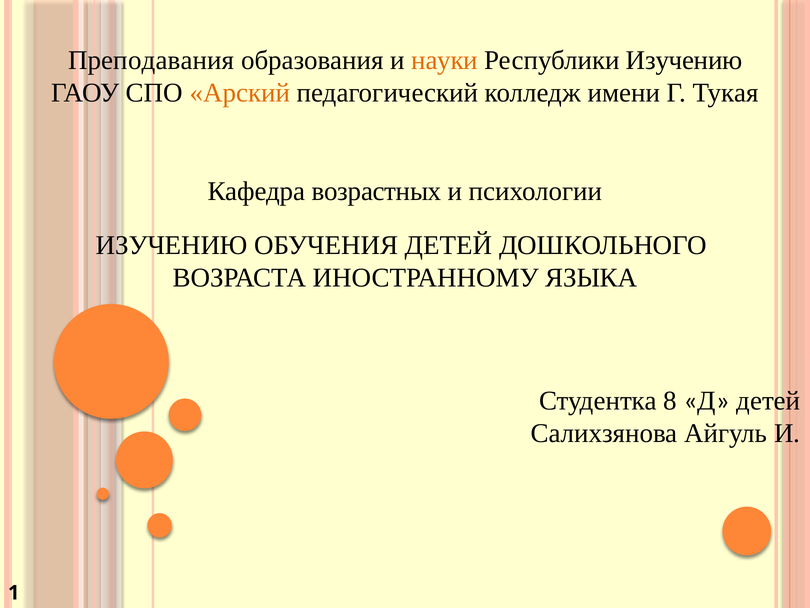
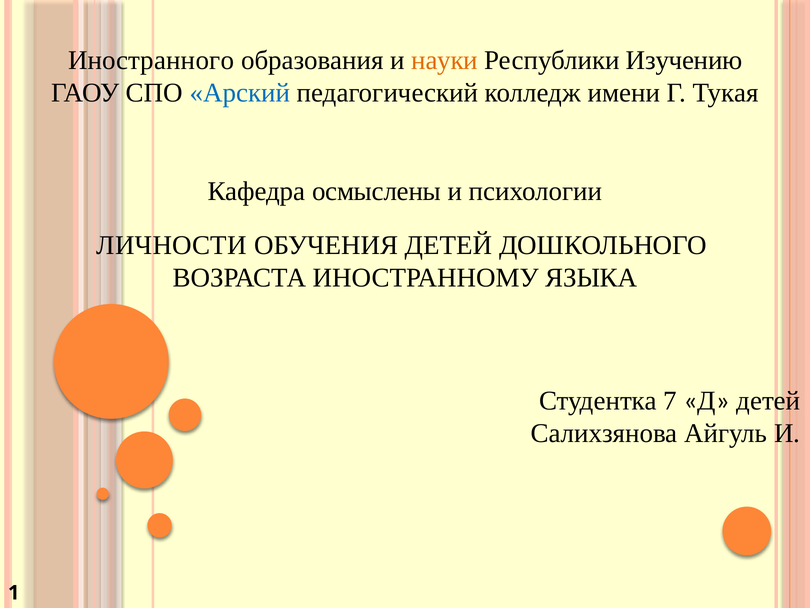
Преподавания: Преподавания -> Иностранного
Арский colour: orange -> blue
возрастных: возрастных -> осмыслены
ИЗУЧЕНИЮ at (172, 245): ИЗУЧЕНИЮ -> ЛИЧНОСТИ
8: 8 -> 7
